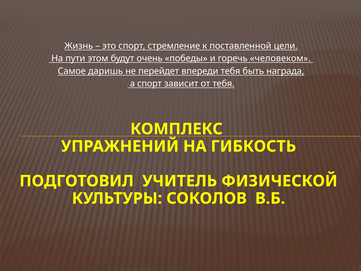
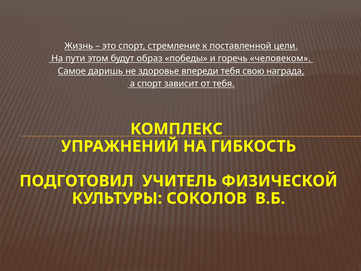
очень: очень -> образ
перейдет: перейдет -> здоровье
быть: быть -> свою
